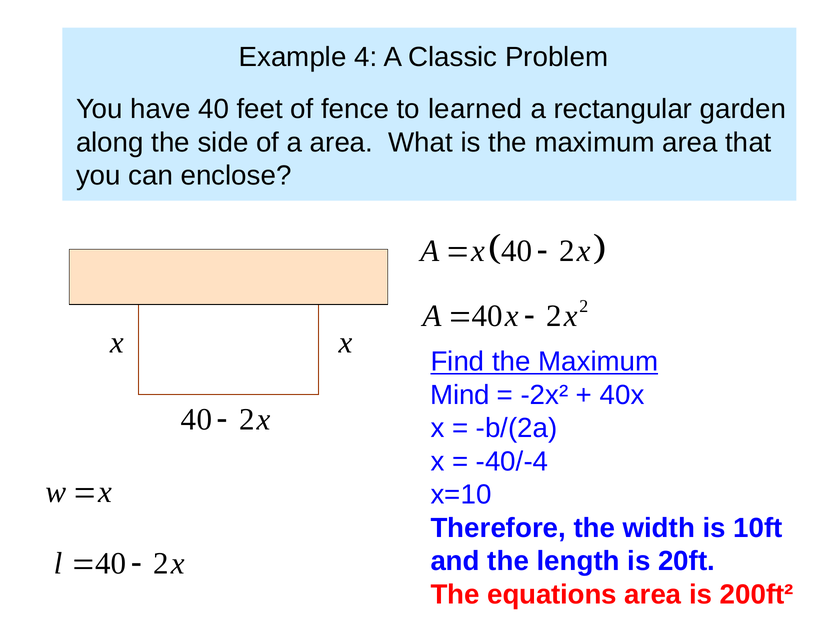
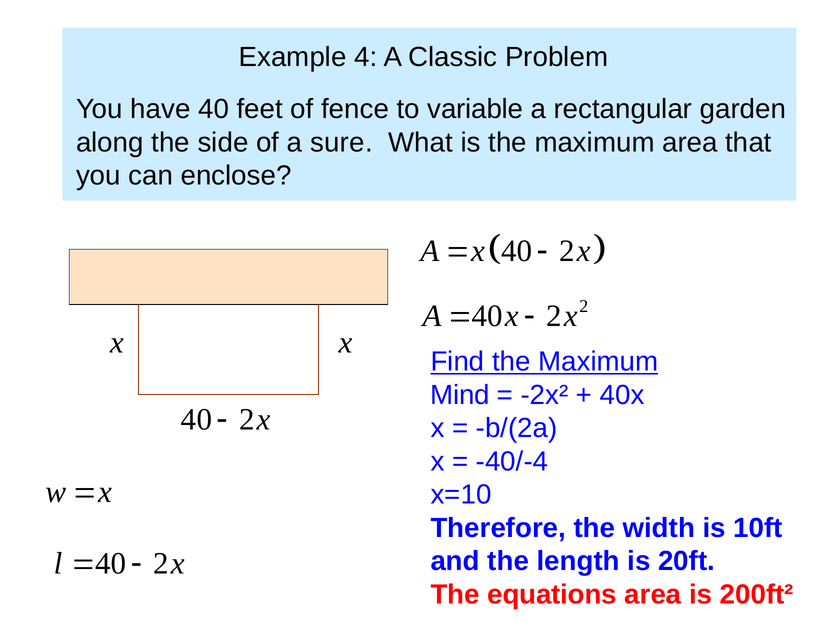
learned: learned -> variable
a area: area -> sure
